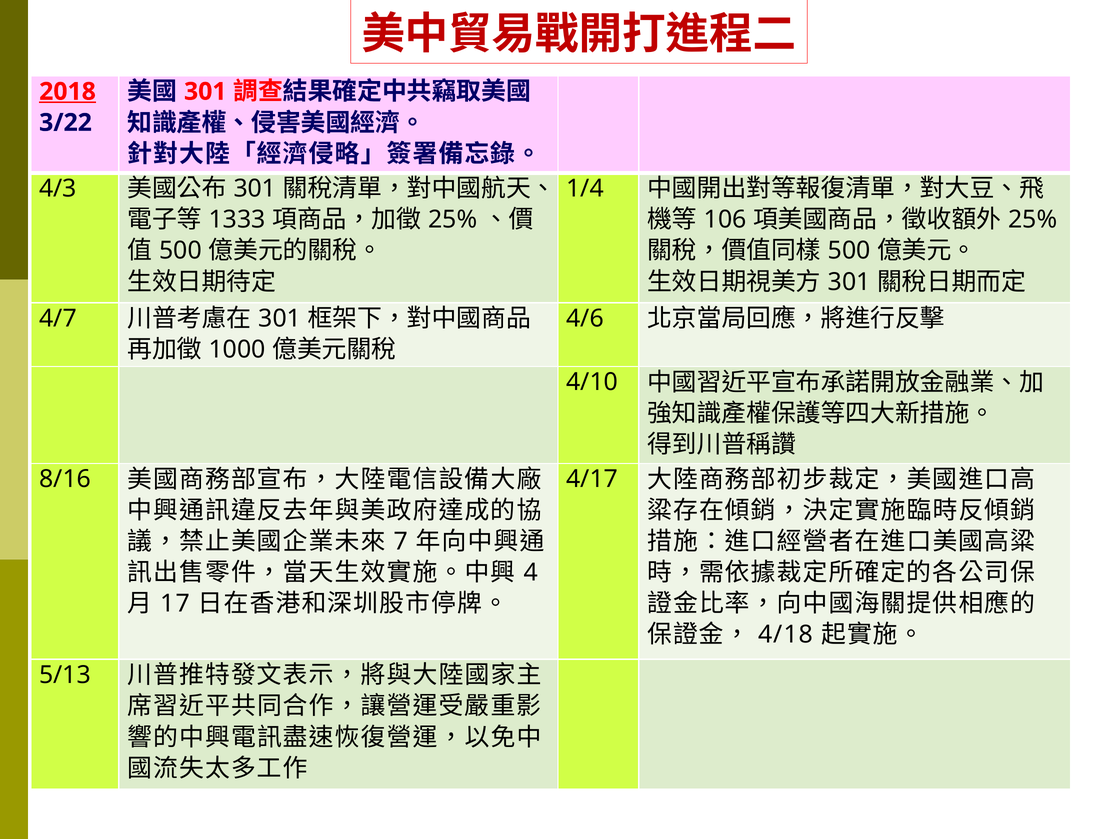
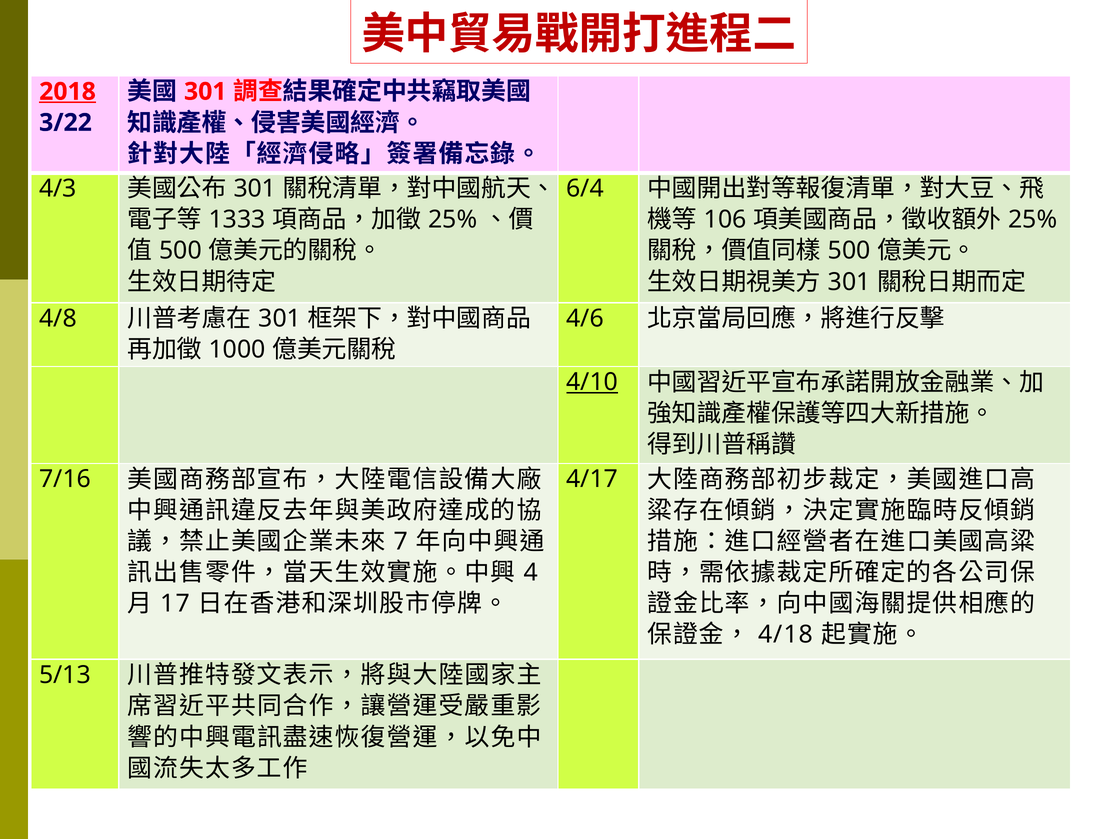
1/4: 1/4 -> 6/4
4/7: 4/7 -> 4/8
4/10 underline: none -> present
8/16: 8/16 -> 7/16
